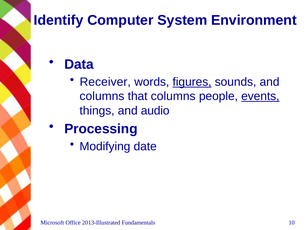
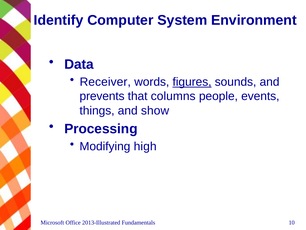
columns at (102, 96): columns -> prevents
events underline: present -> none
audio: audio -> show
date: date -> high
